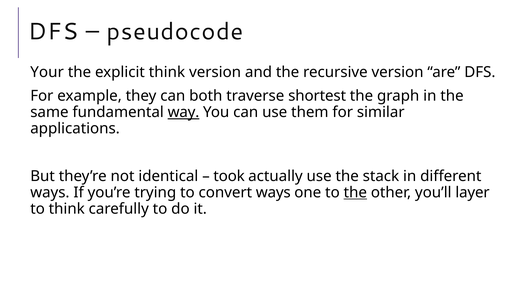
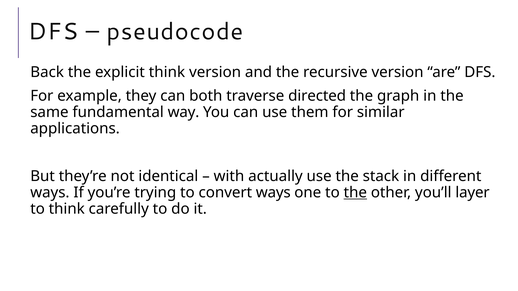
Your: Your -> Back
shortest: shortest -> directed
way underline: present -> none
took: took -> with
